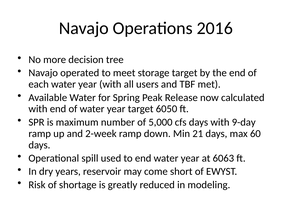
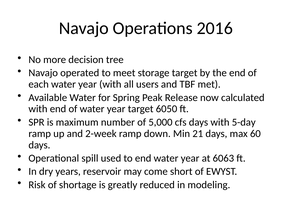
9-day: 9-day -> 5-day
